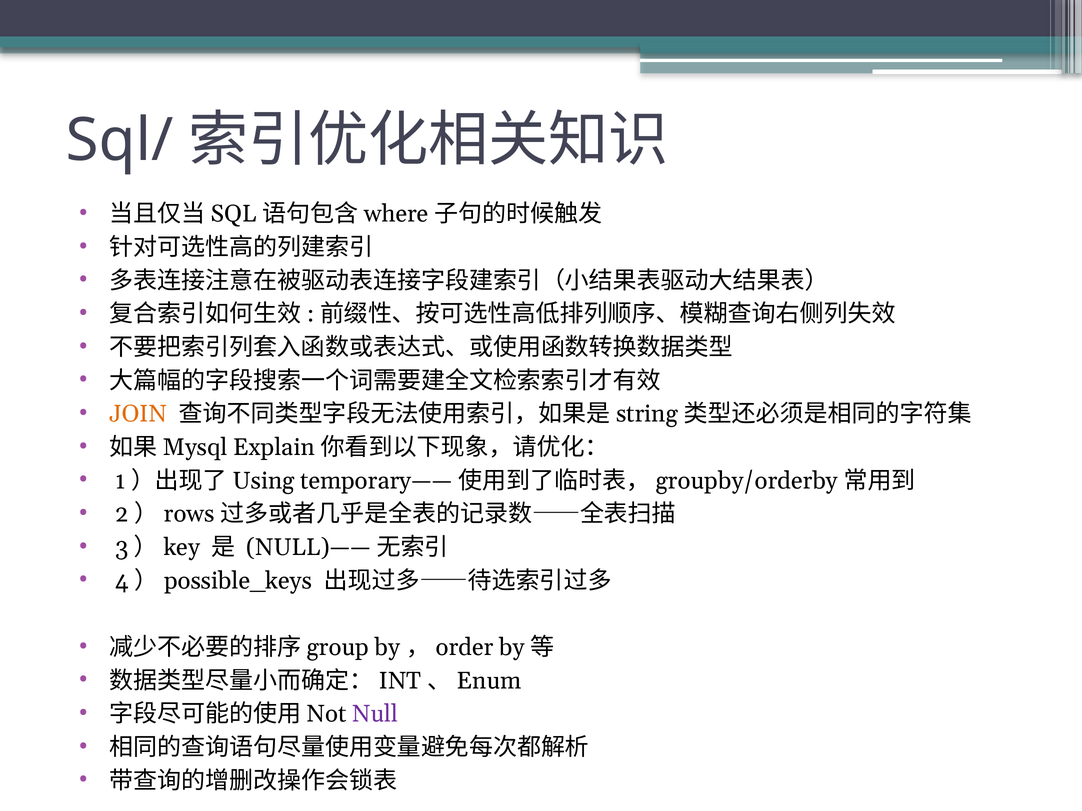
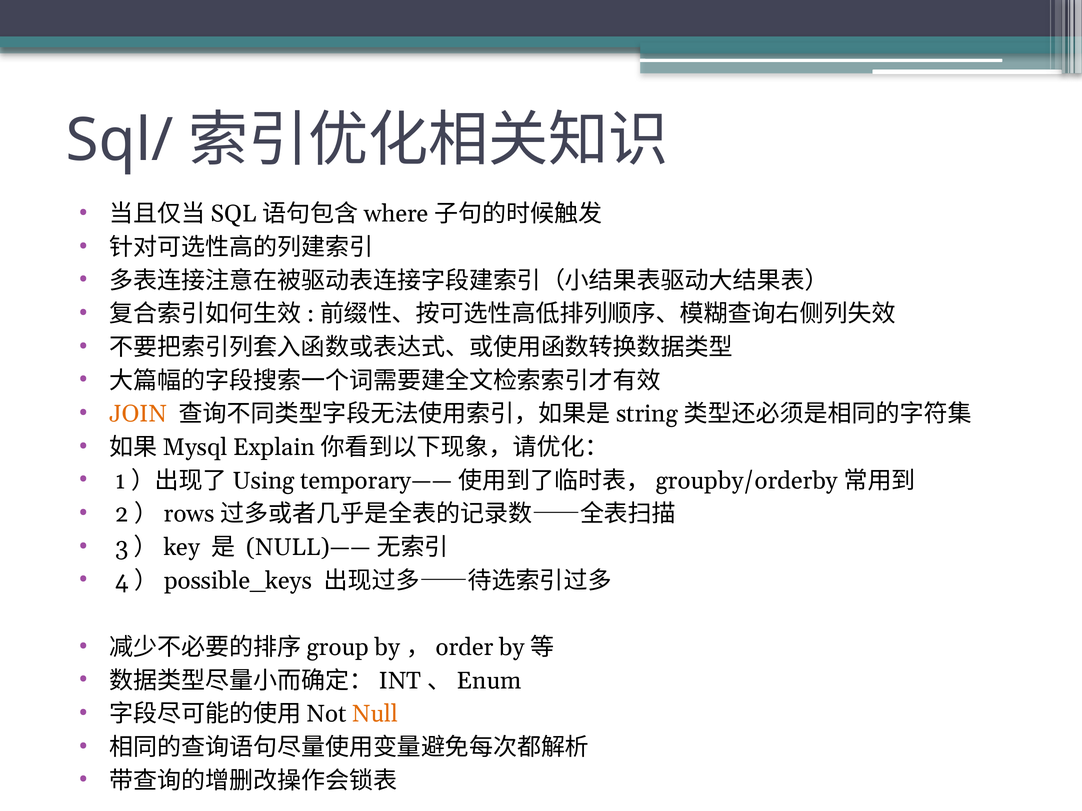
Null colour: purple -> orange
